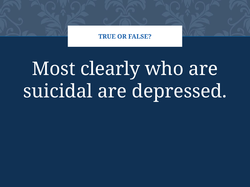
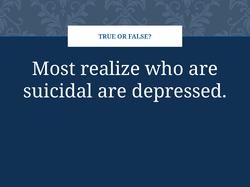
clearly: clearly -> realize
